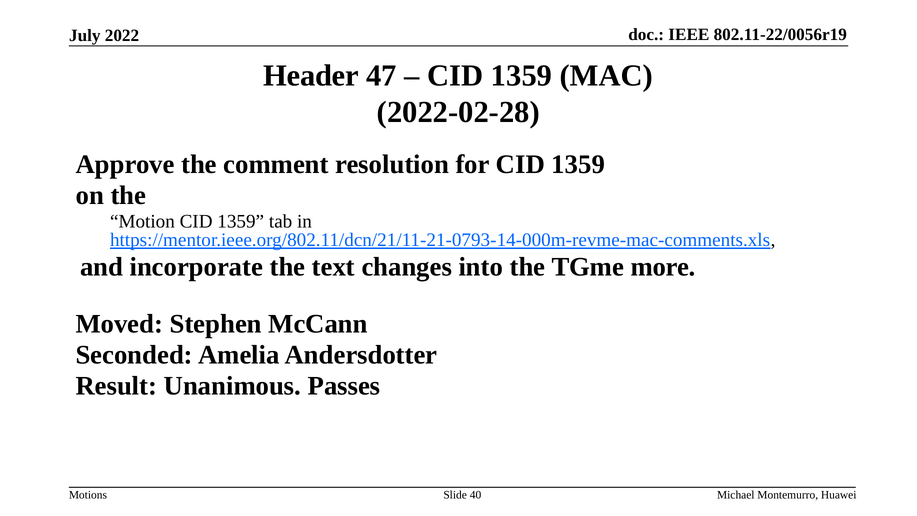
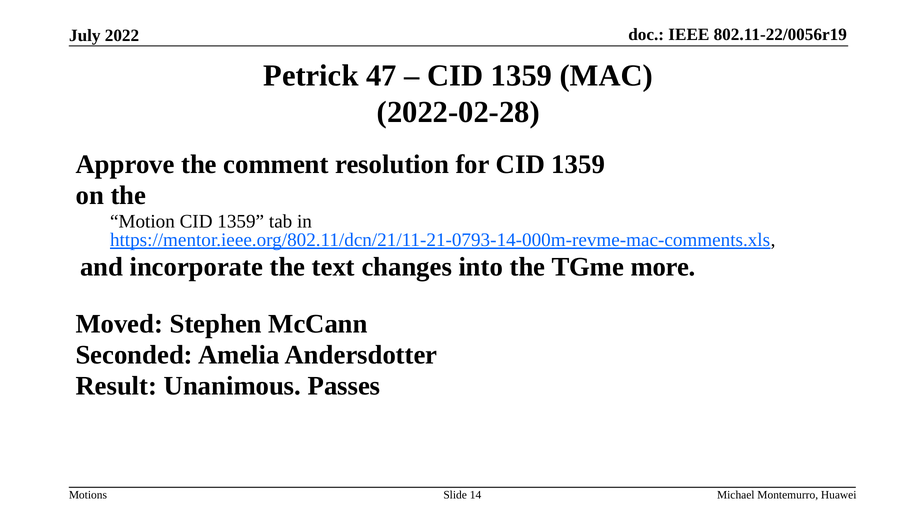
Header: Header -> Petrick
40: 40 -> 14
